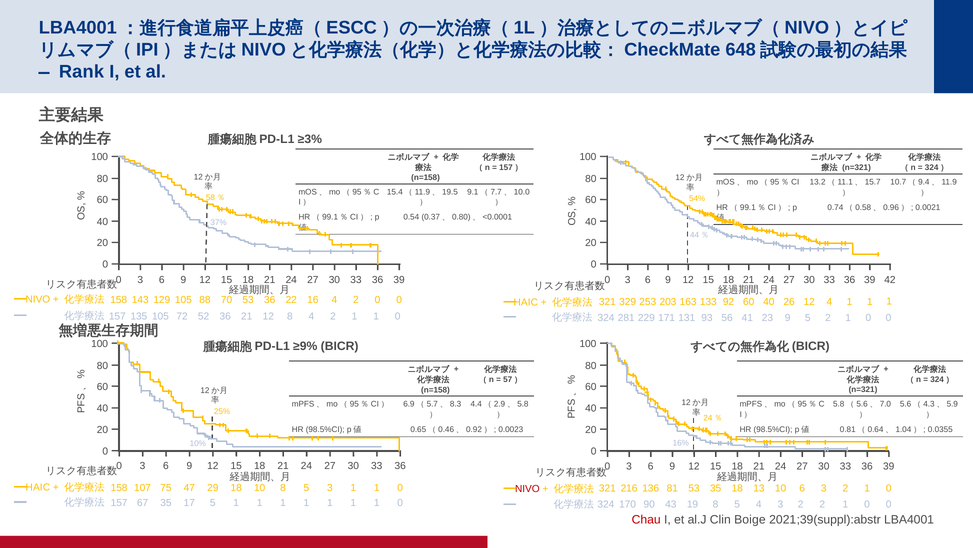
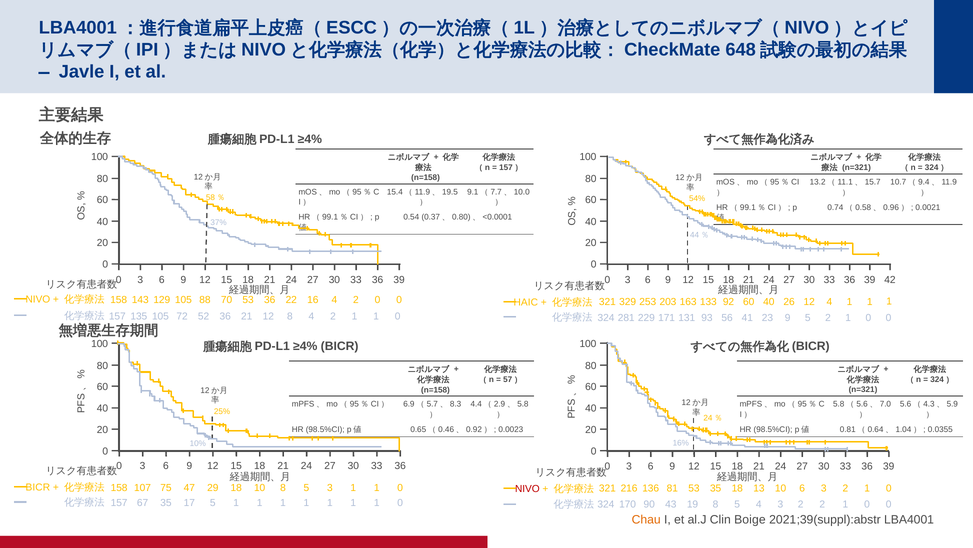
Rank: Rank -> Javle
≥3% at (310, 139): ≥3% -> ≥4%
≥9% at (305, 346): ≥9% -> ≥4%
HAIC at (38, 487): HAIC -> BICR
Chau colour: red -> orange
